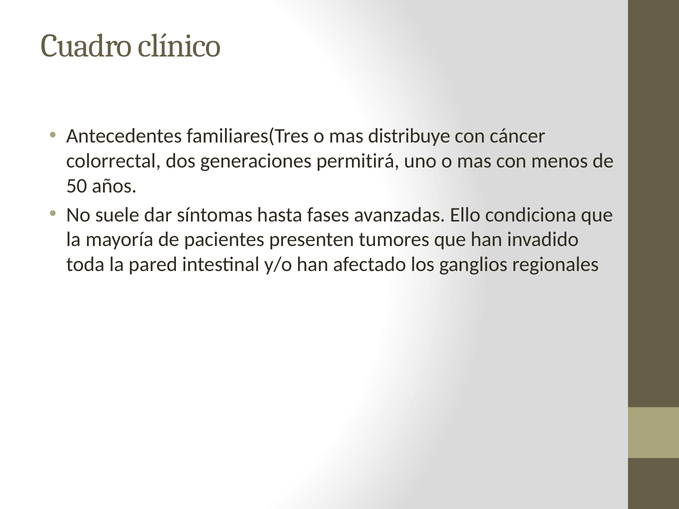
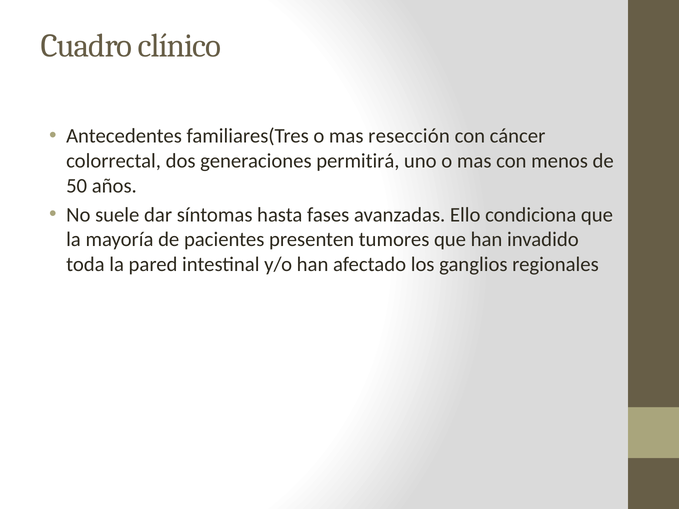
distribuye: distribuye -> resección
